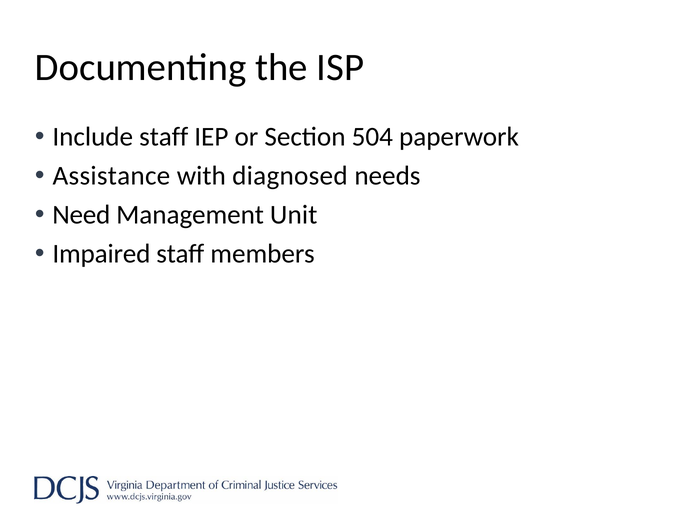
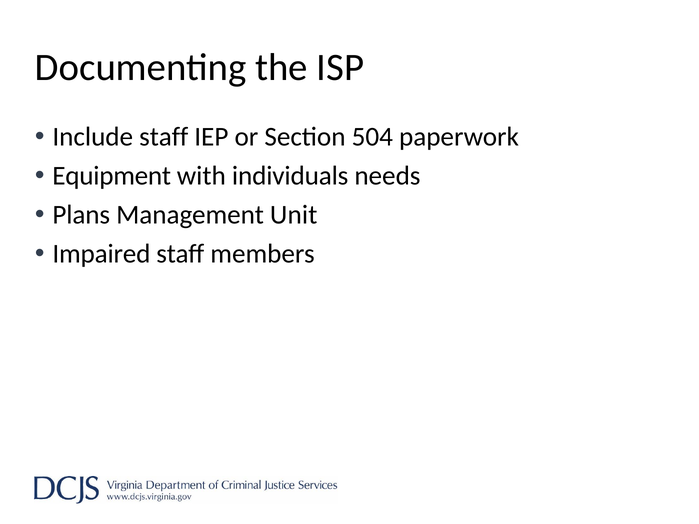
Assistance: Assistance -> Equipment
diagnosed: diagnosed -> individuals
Need: Need -> Plans
